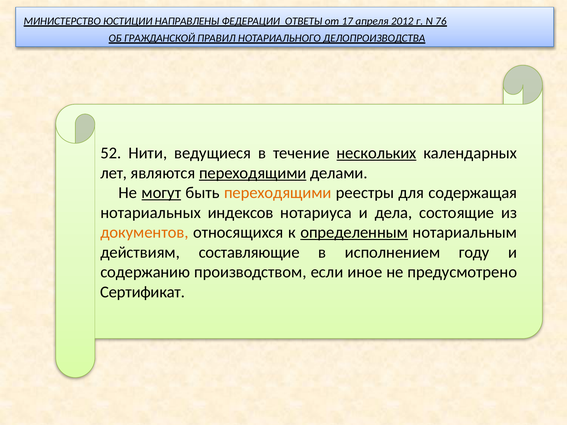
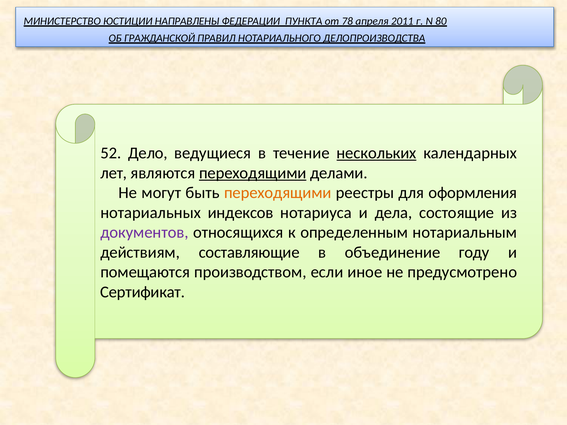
ОТВЕТЫ: ОТВЕТЫ -> ПУНКТА
17: 17 -> 78
2012: 2012 -> 2011
76: 76 -> 80
Нити: Нити -> Дело
могут underline: present -> none
содержащая: содержащая -> оформления
документов colour: orange -> purple
определенным underline: present -> none
исполнением: исполнением -> объединение
содержанию: содержанию -> помещаются
